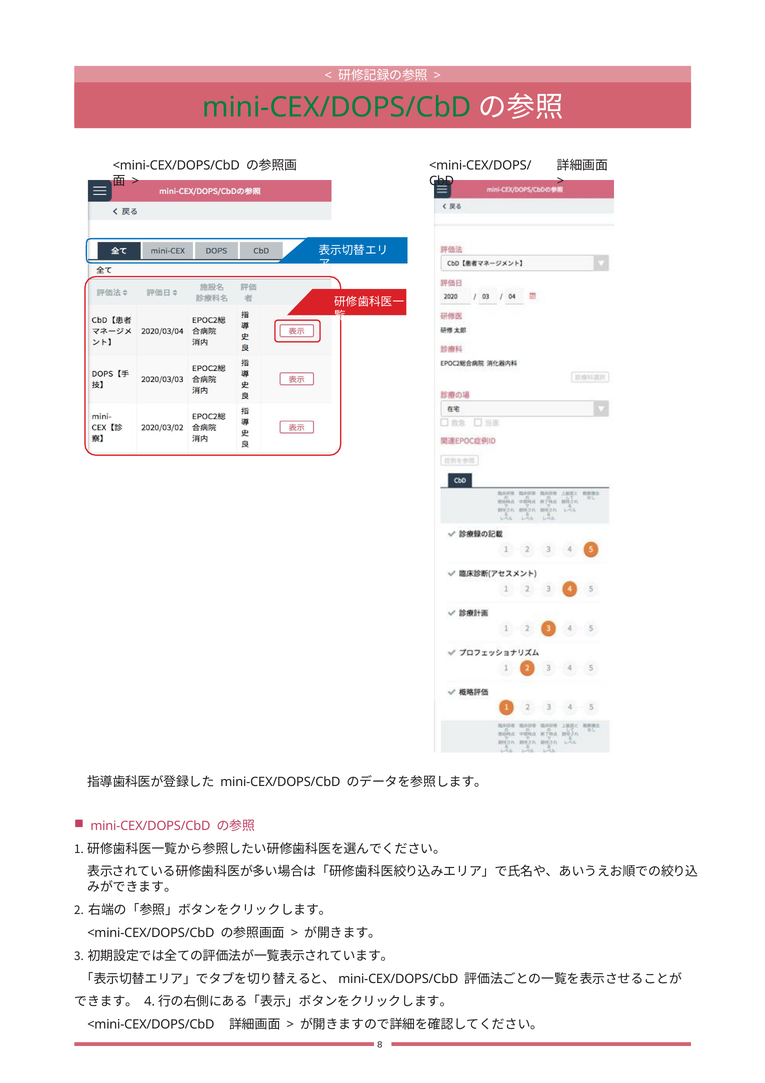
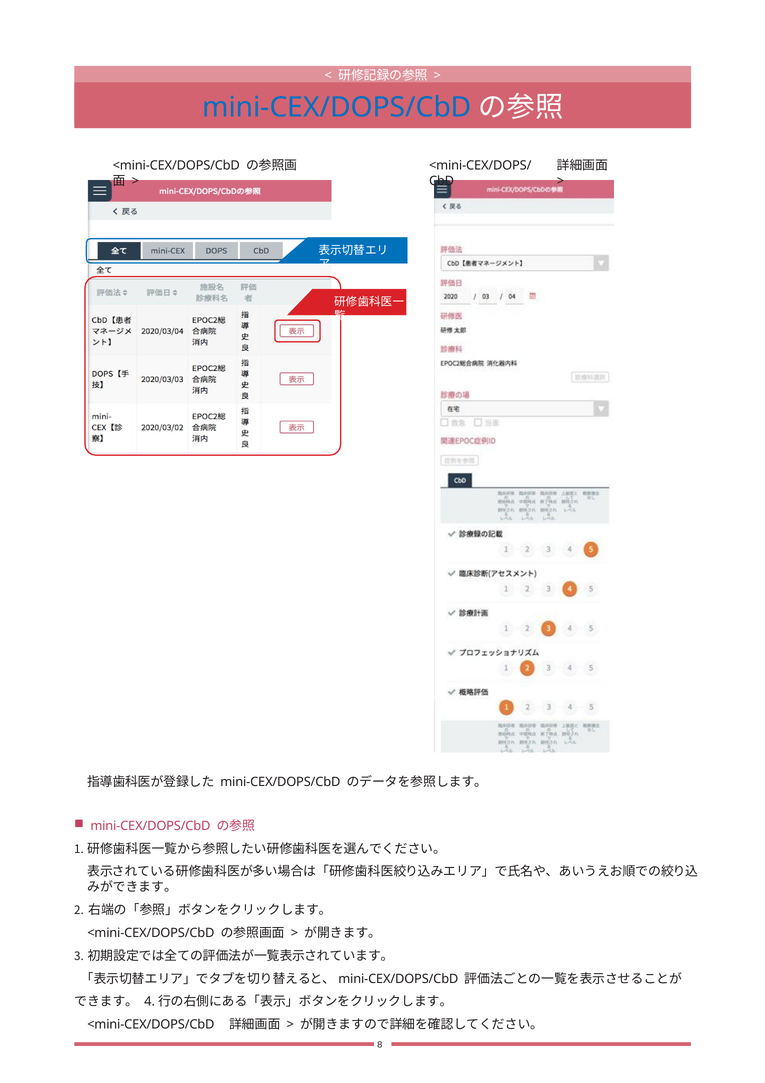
mini-CEX/DOPS/CbD at (337, 107) colour: green -> blue
